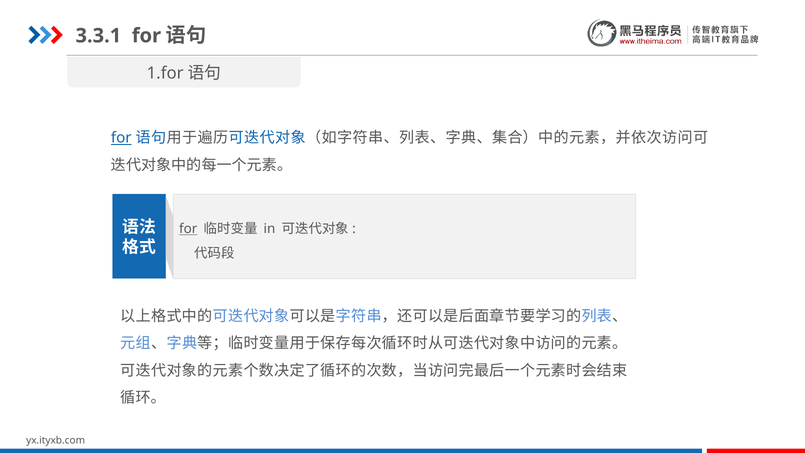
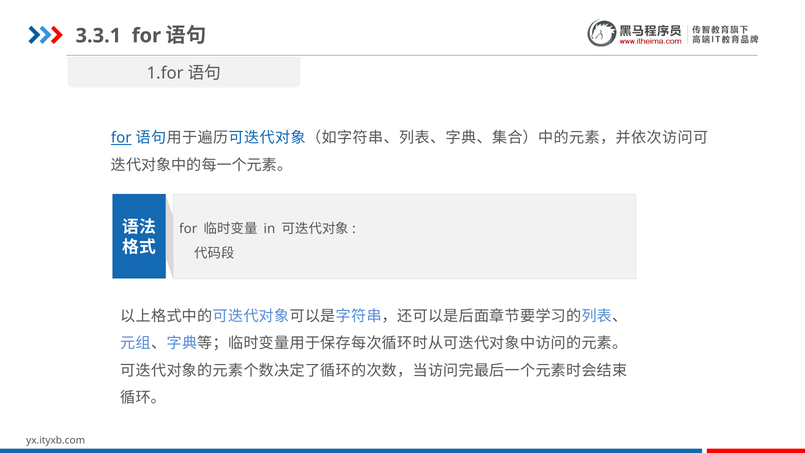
for at (188, 229) underline: present -> none
